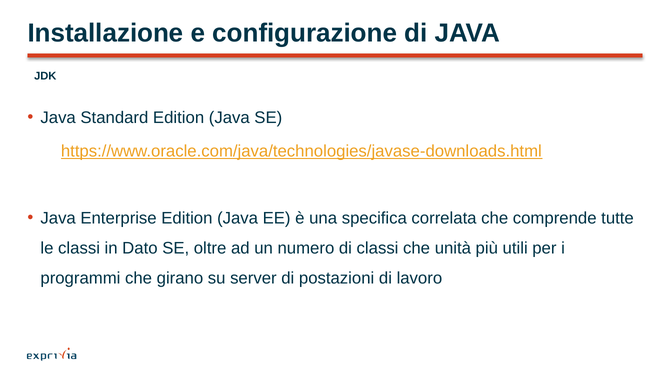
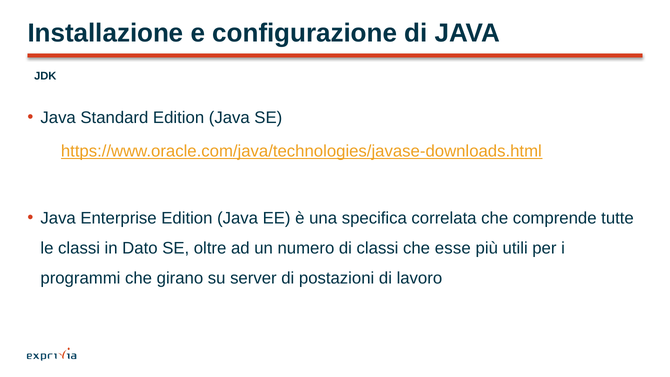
unità: unità -> esse
